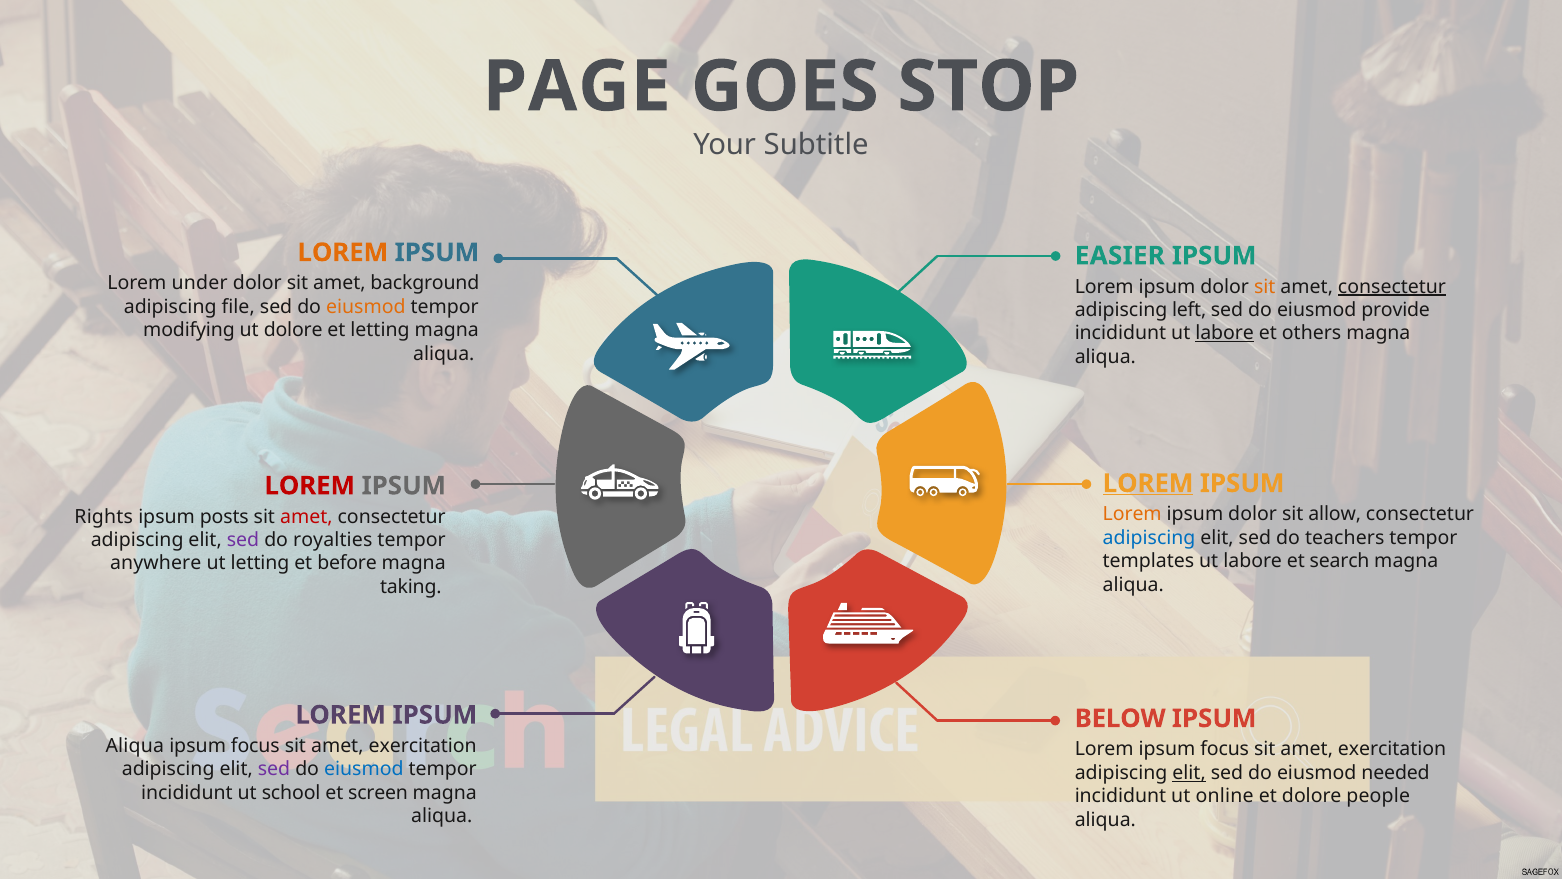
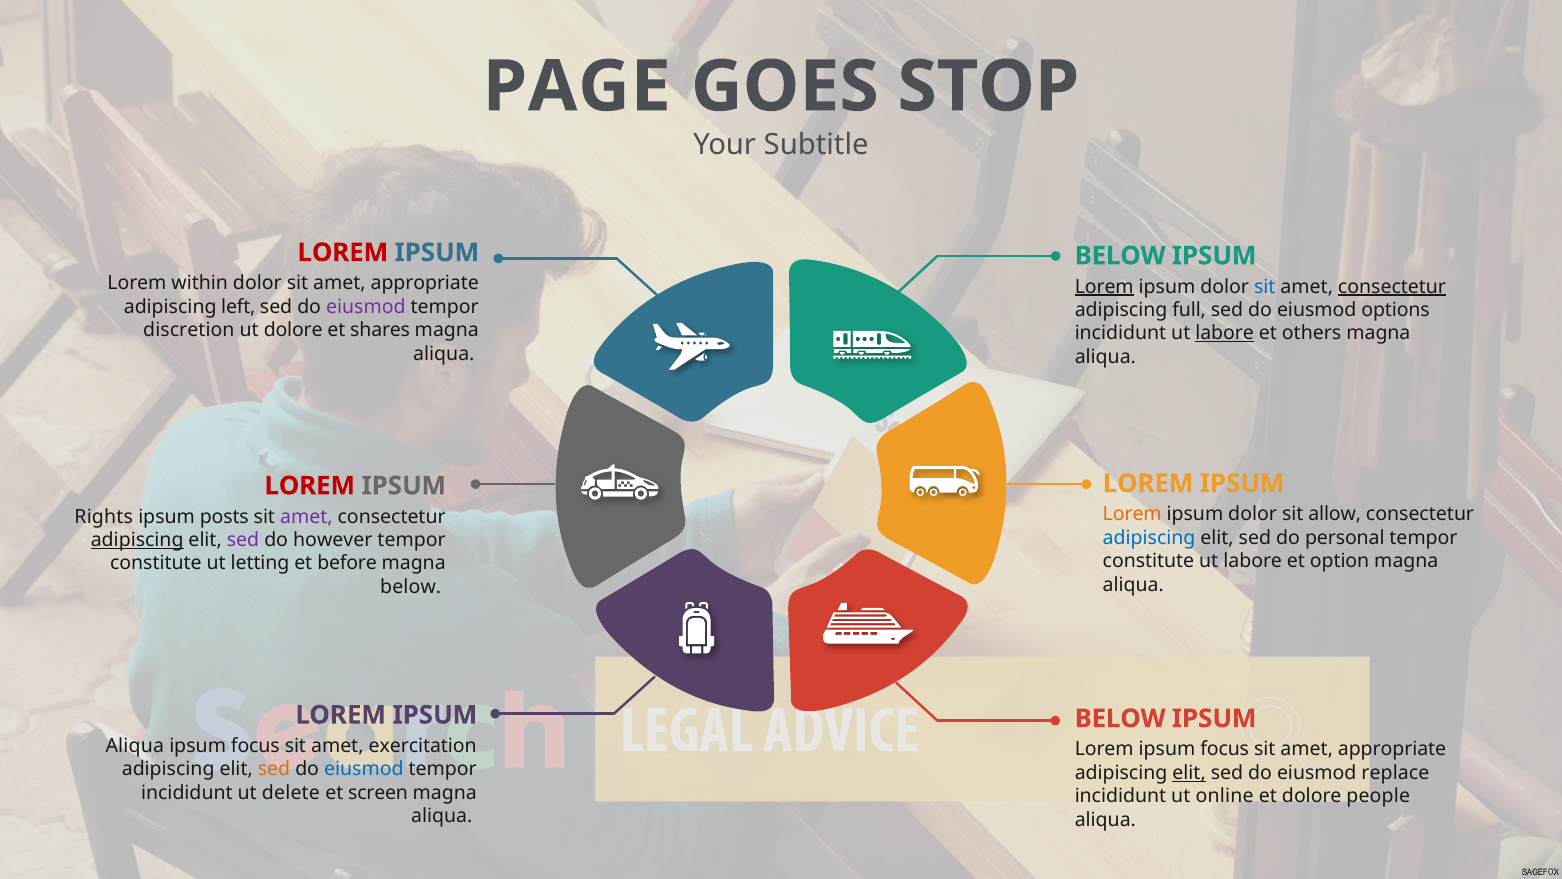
LOREM at (343, 252) colour: orange -> red
EASIER at (1120, 256): EASIER -> BELOW
under: under -> within
dolor sit amet background: background -> appropriate
Lorem at (1104, 286) underline: none -> present
sit at (1265, 286) colour: orange -> blue
file: file -> left
eiusmod at (366, 307) colour: orange -> purple
left: left -> full
provide: provide -> options
modifying: modifying -> discretion
et letting: letting -> shares
LOREM at (1148, 483) underline: present -> none
amet at (306, 516) colour: red -> purple
teachers: teachers -> personal
adipiscing at (137, 540) underline: none -> present
royalties: royalties -> however
templates at (1148, 561): templates -> constitute
search: search -> option
anywhere at (156, 563): anywhere -> constitute
taking at (411, 587): taking -> below
exercitation at (1392, 749): exercitation -> appropriate
sed at (274, 769) colour: purple -> orange
needed: needed -> replace
school: school -> delete
